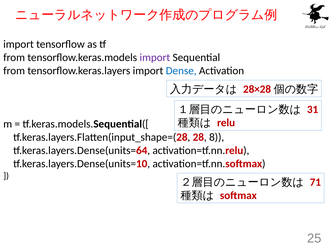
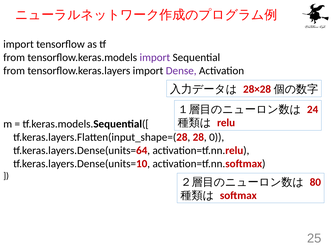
Dense colour: blue -> purple
31: 31 -> 24
8: 8 -> 0
71: 71 -> 80
